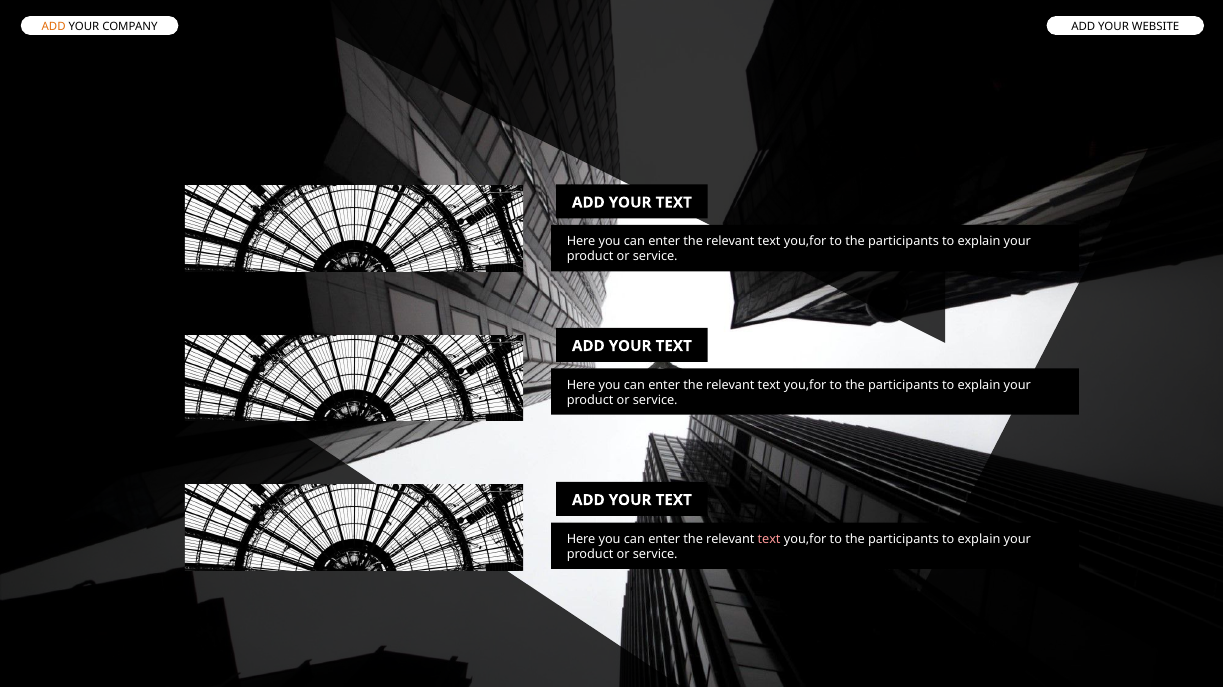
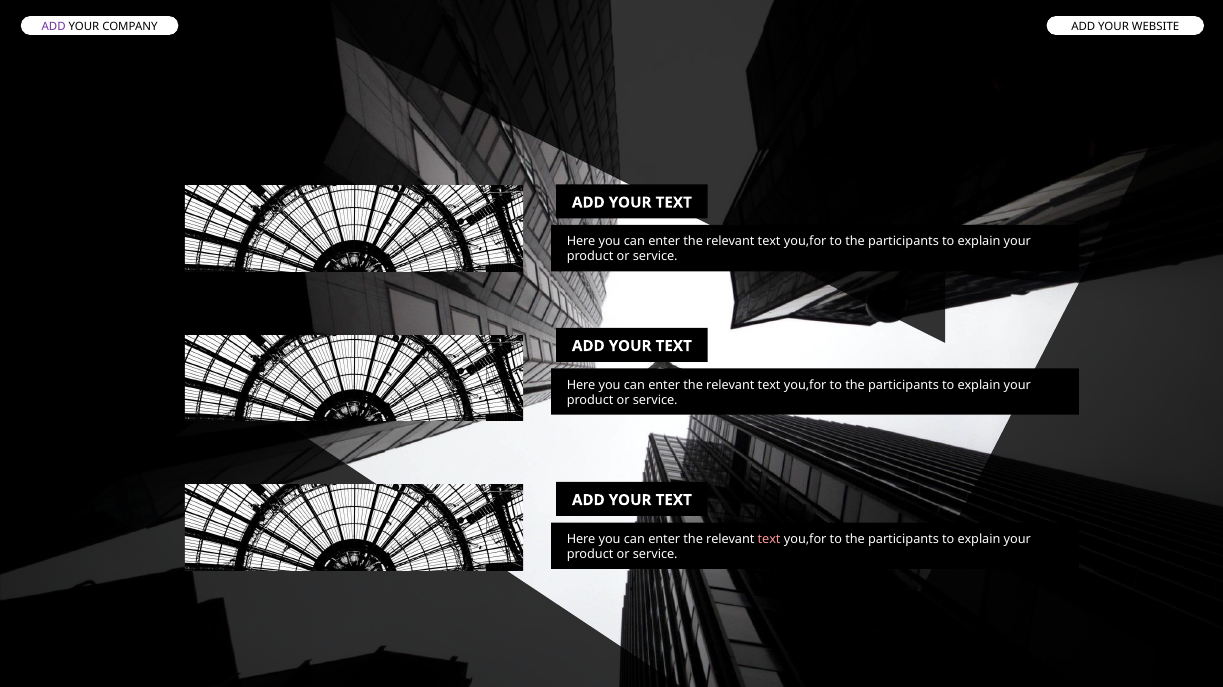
ADD at (54, 26) colour: orange -> purple
